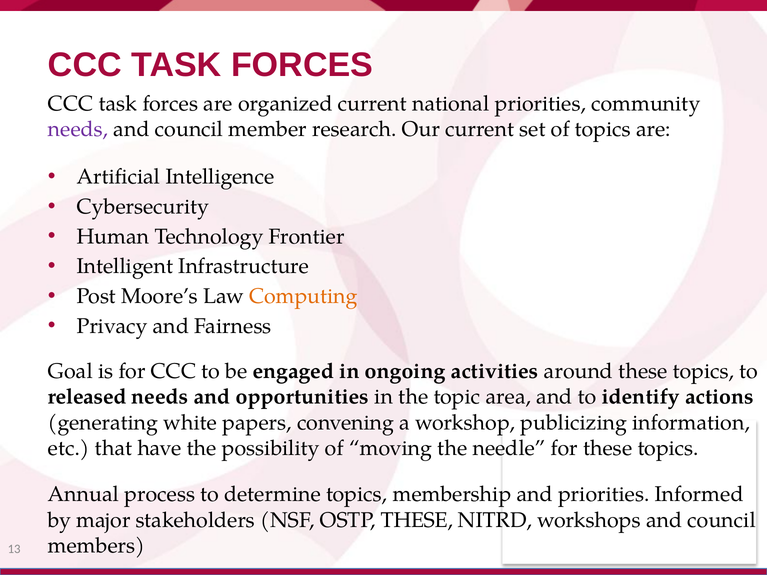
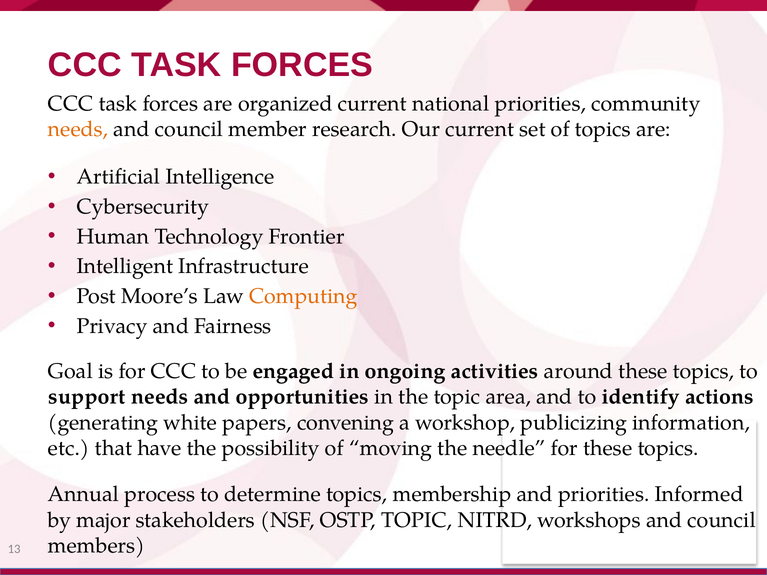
needs at (78, 129) colour: purple -> orange
released: released -> support
OSTP THESE: THESE -> TOPIC
